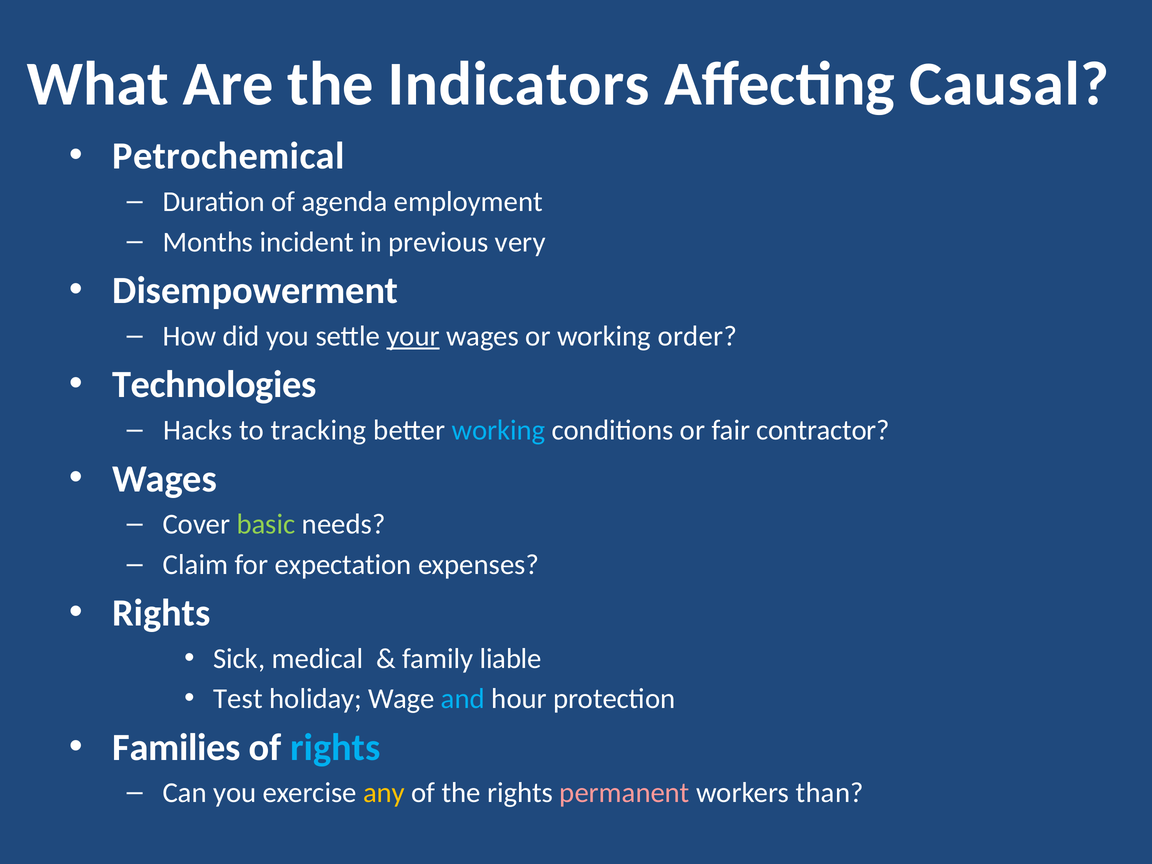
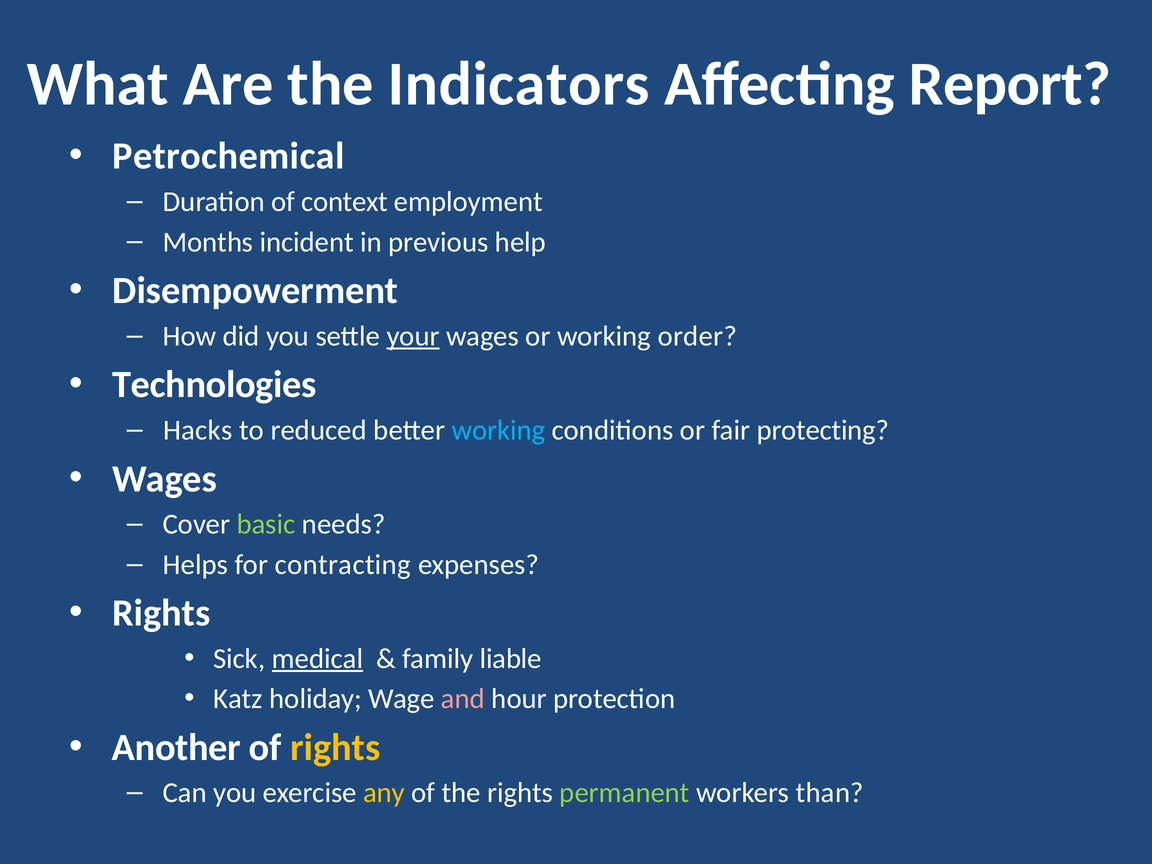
Causal: Causal -> Report
agenda: agenda -> context
very: very -> help
tracking: tracking -> reduced
contractor: contractor -> protecting
Claim: Claim -> Helps
expectation: expectation -> contracting
medical underline: none -> present
Test: Test -> Katz
and colour: light blue -> pink
Families: Families -> Another
rights at (335, 748) colour: light blue -> yellow
permanent colour: pink -> light green
